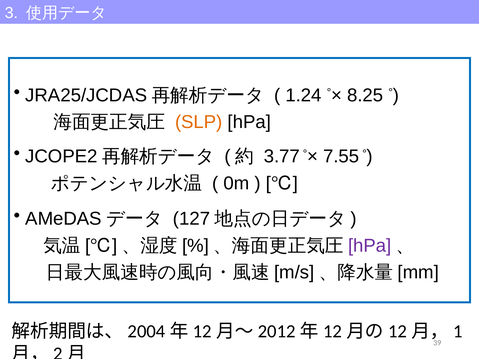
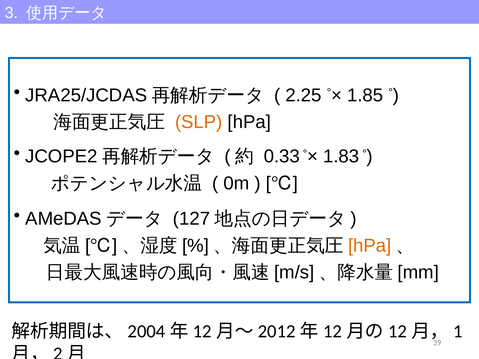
1.24: 1.24 -> 2.25
8.25: 8.25 -> 1.85
3.77: 3.77 -> 0.33
7.55: 7.55 -> 1.83
hPa at (370, 246) colour: purple -> orange
